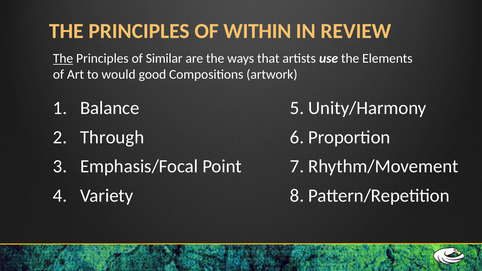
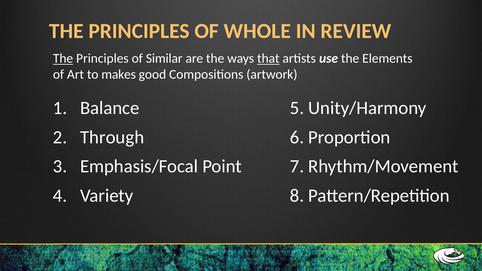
WITHIN: WITHIN -> WHOLE
that underline: none -> present
would: would -> makes
